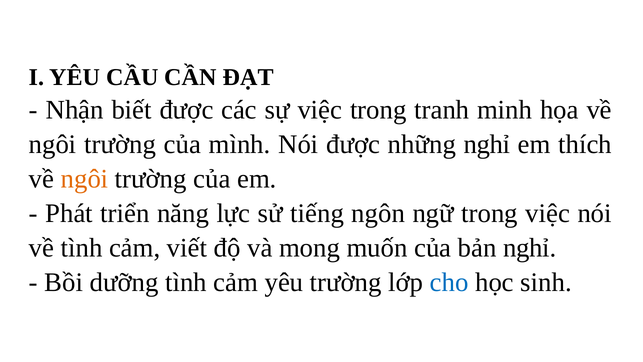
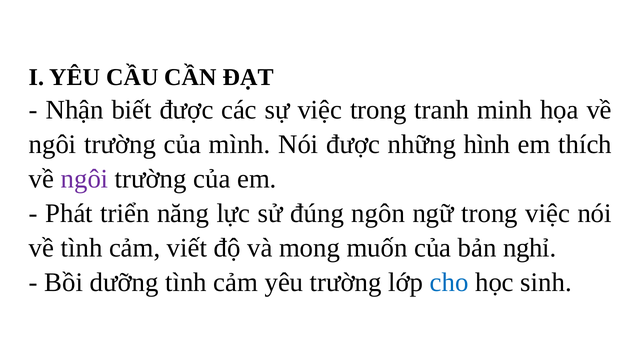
những nghỉ: nghỉ -> hình
ngôi at (85, 179) colour: orange -> purple
tiếng: tiếng -> đúng
